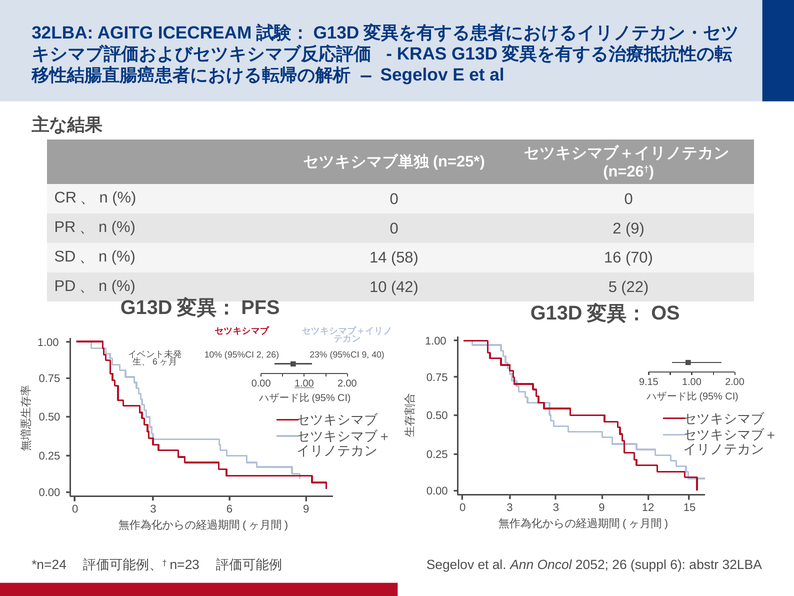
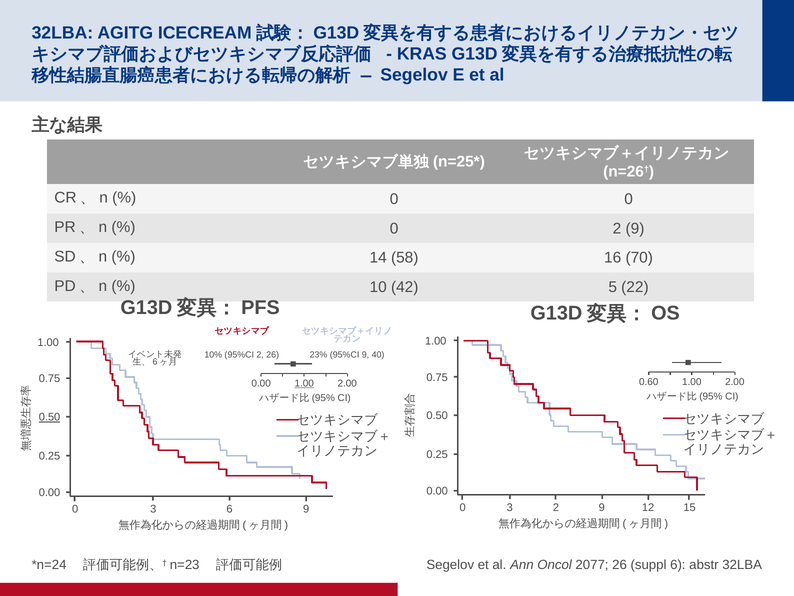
9.15: 9.15 -> 0.60
0.50 at (50, 417) underline: none -> present
3 3: 3 -> 2
2052: 2052 -> 2077
